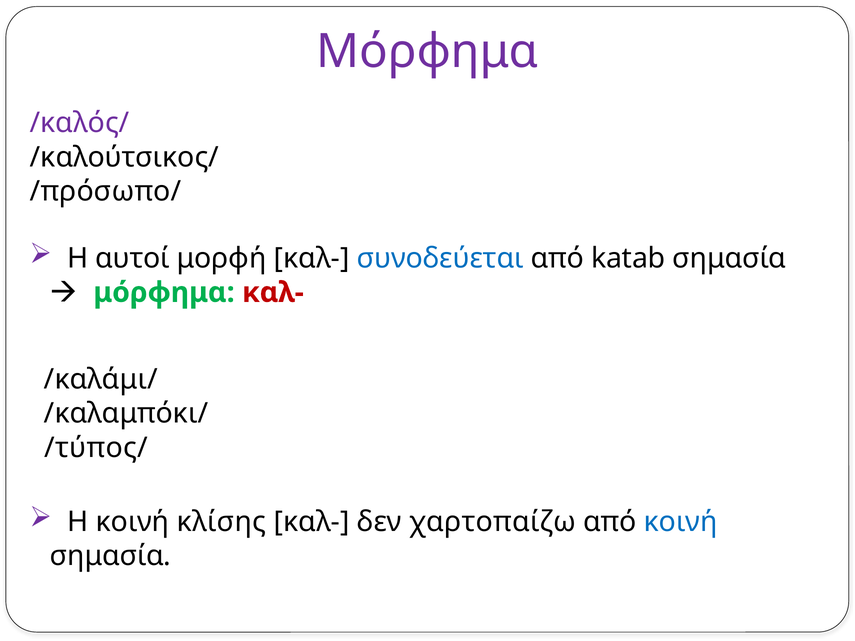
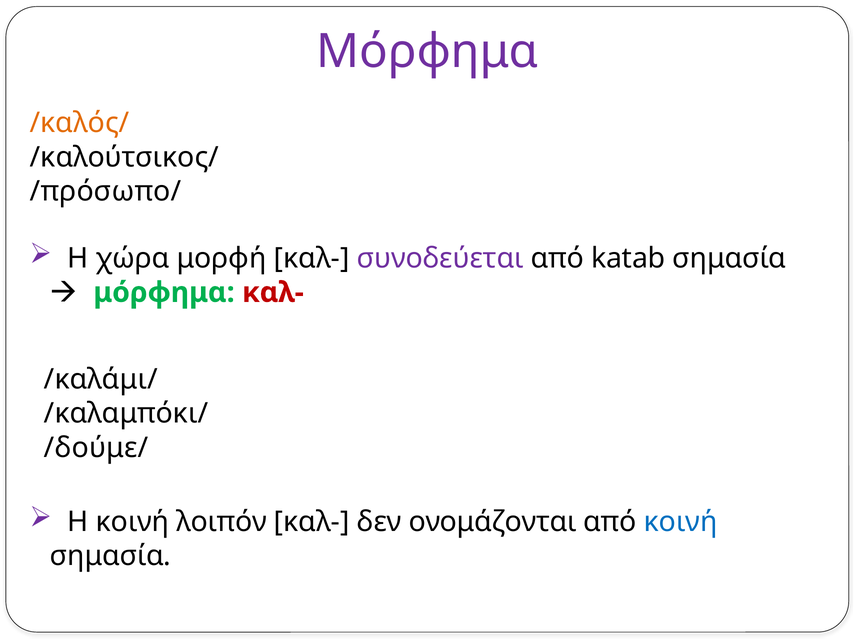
/καλός/ colour: purple -> orange
αυτοί: αυτοί -> χώρα
συνοδεύεται colour: blue -> purple
/τύπος/: /τύπος/ -> /δούμε/
κλίσης: κλίσης -> λοιπόν
χαρτοπαίζω: χαρτοπαίζω -> ονομάζονται
